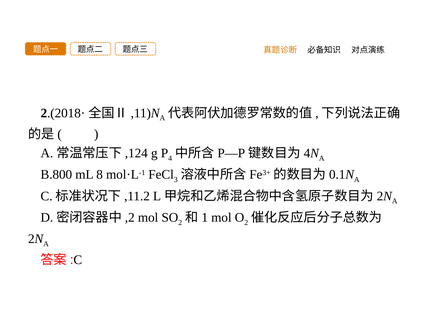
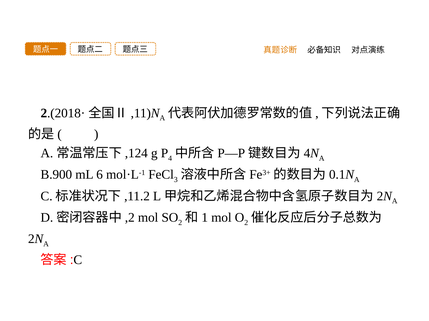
B.800: B.800 -> B.900
8: 8 -> 6
